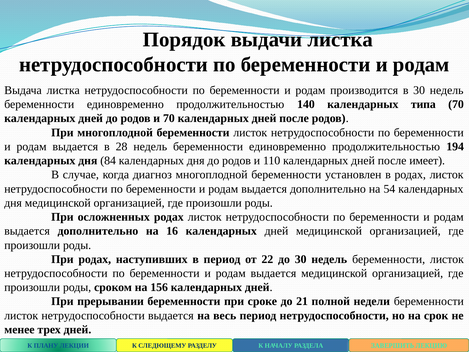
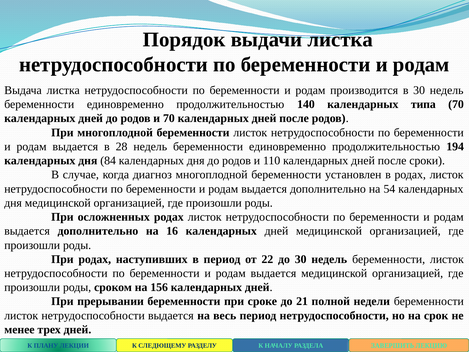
имеет: имеет -> сроки
